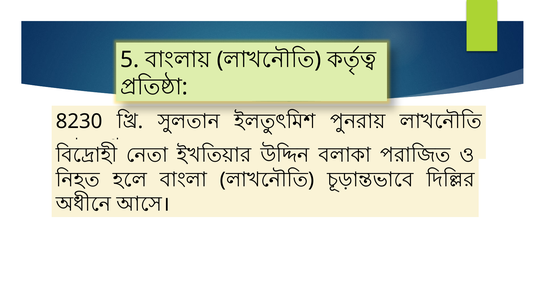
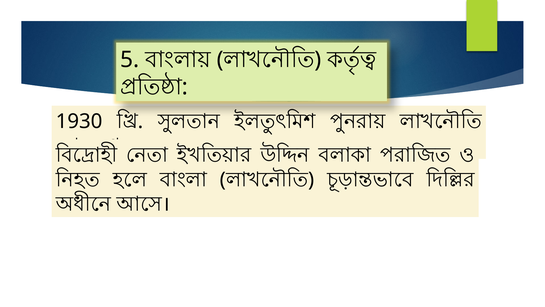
8230: 8230 -> 1930
